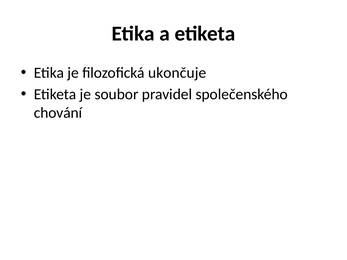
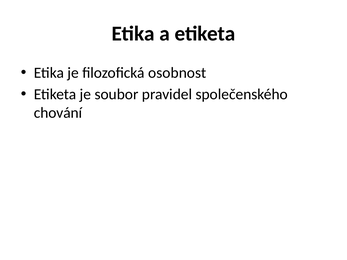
ukončuje: ukončuje -> osobnost
